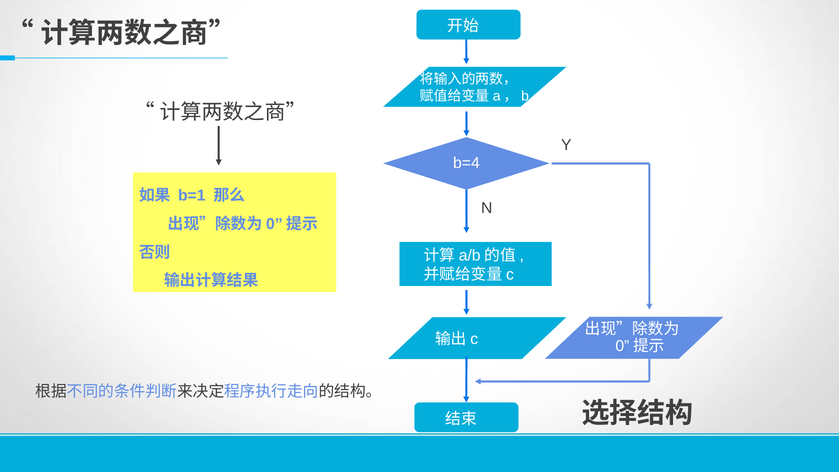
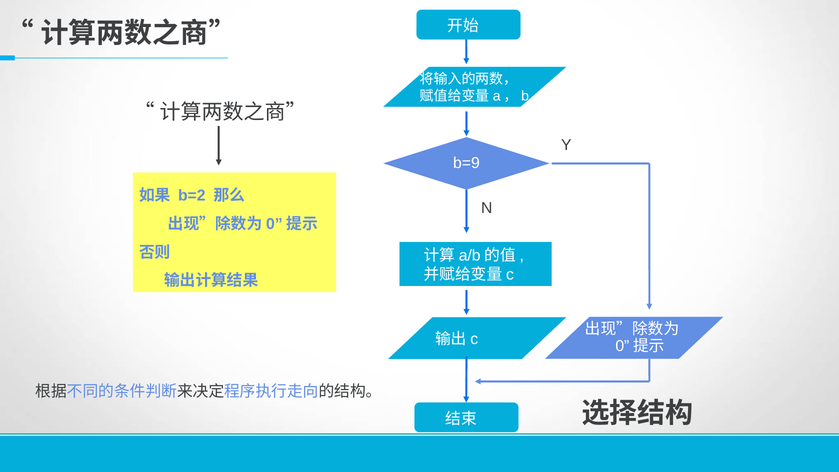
b=4: b=4 -> b=9
b=1: b=1 -> b=2
